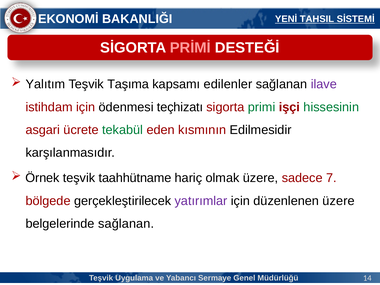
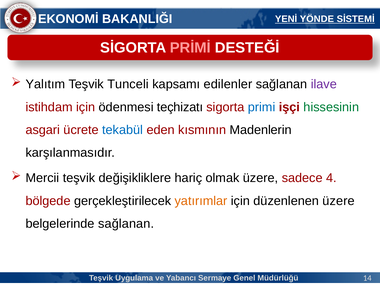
TAHSIL: TAHSIL -> YÖNDE
Taşıma: Taşıma -> Tunceli
primi colour: green -> blue
tekabül colour: green -> blue
Edilmesidir: Edilmesidir -> Madenlerin
Örnek: Örnek -> Mercii
taahhütname: taahhütname -> değişikliklere
7: 7 -> 4
yatırımlar colour: purple -> orange
